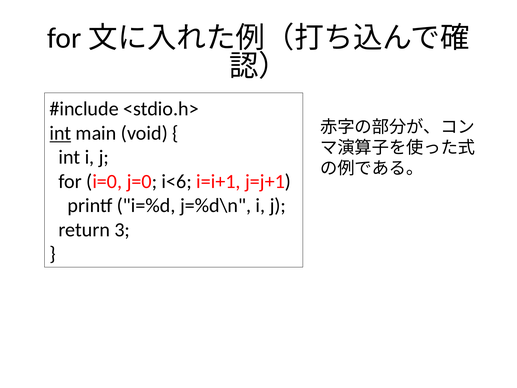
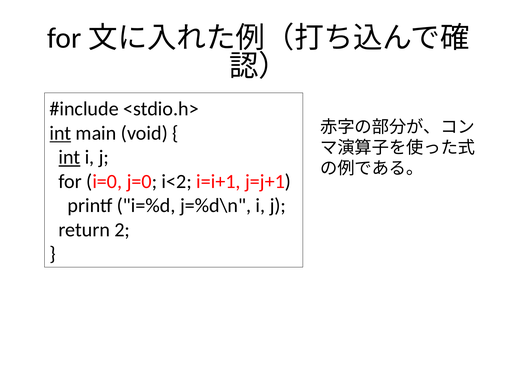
int at (69, 157) underline: none -> present
i<6: i<6 -> i<2
3: 3 -> 2
